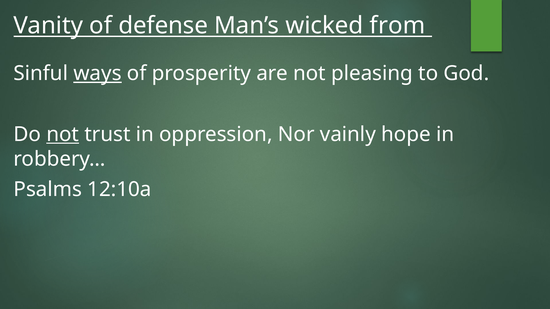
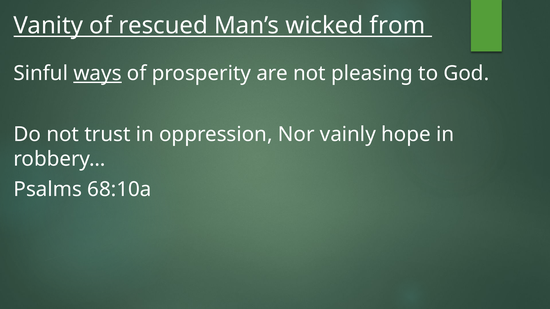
defense: defense -> rescued
not at (63, 134) underline: present -> none
12:10a: 12:10a -> 68:10a
